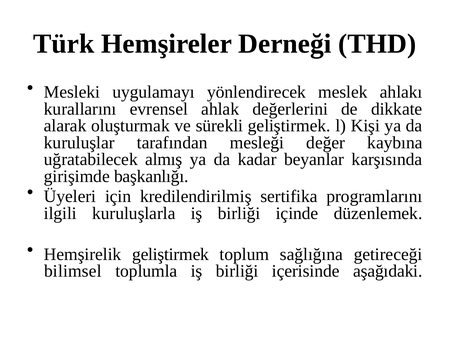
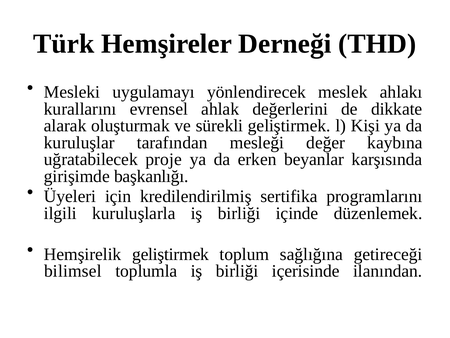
almış: almış -> proje
kadar: kadar -> erken
aşağıdaki: aşağıdaki -> ilanından
